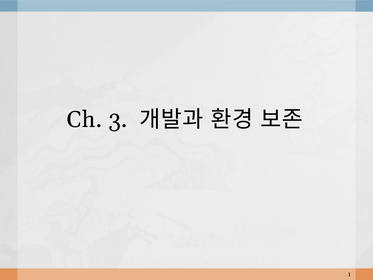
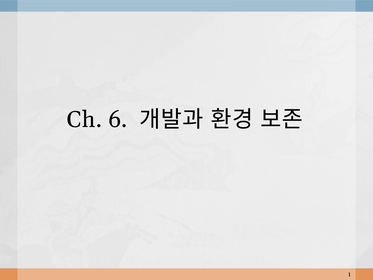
3: 3 -> 6
